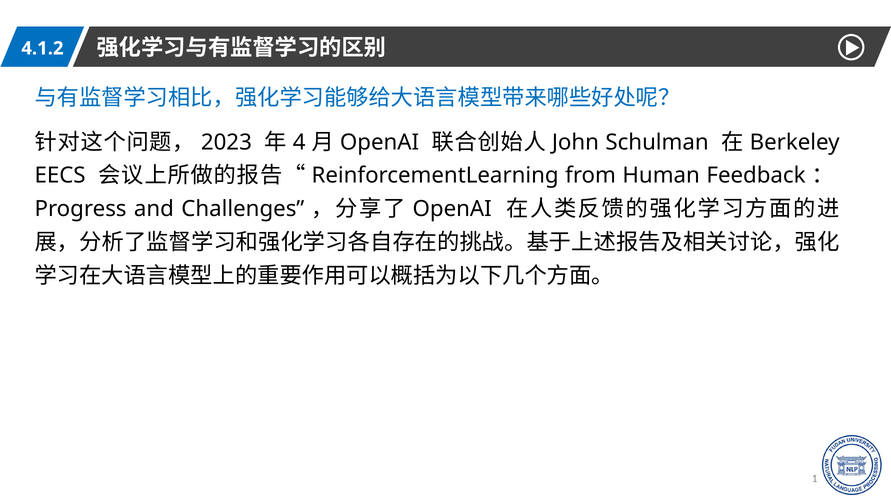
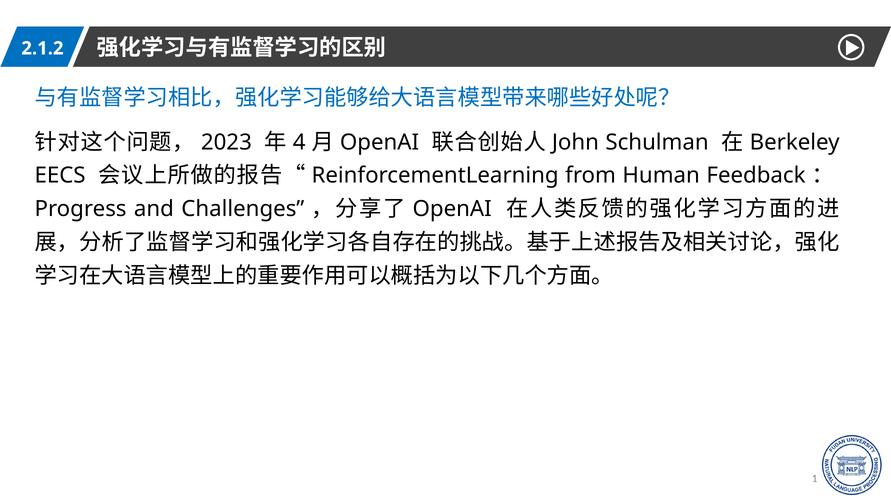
4.1.2: 4.1.2 -> 2.1.2
